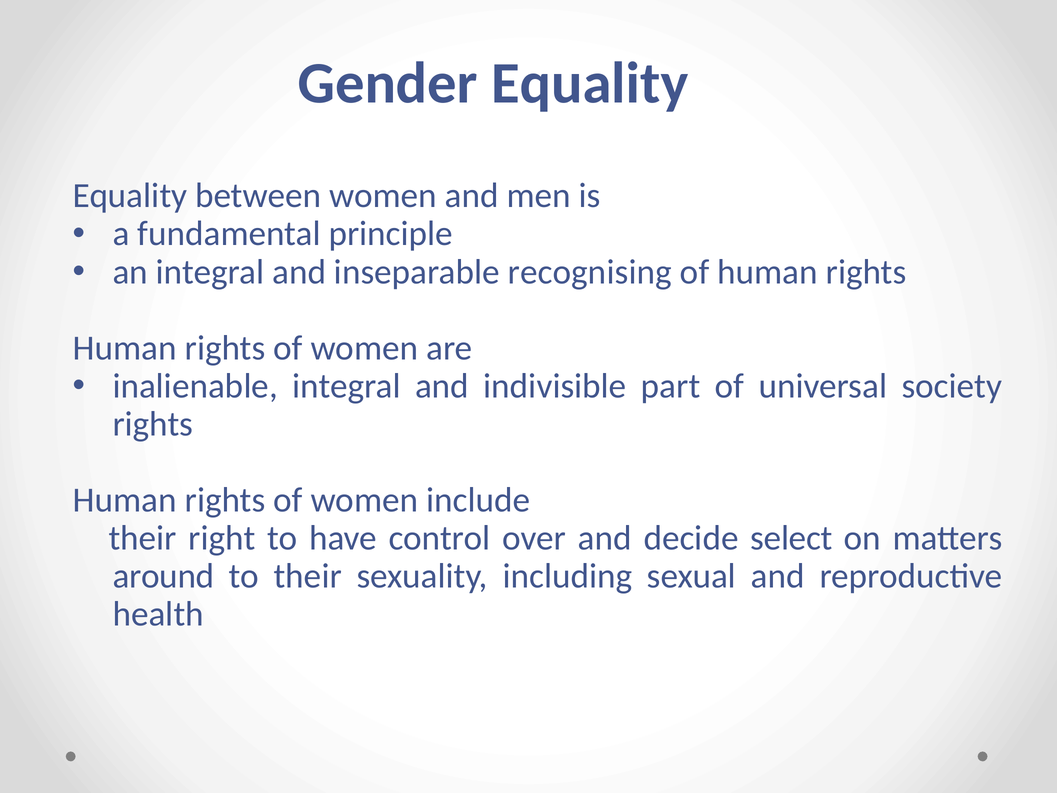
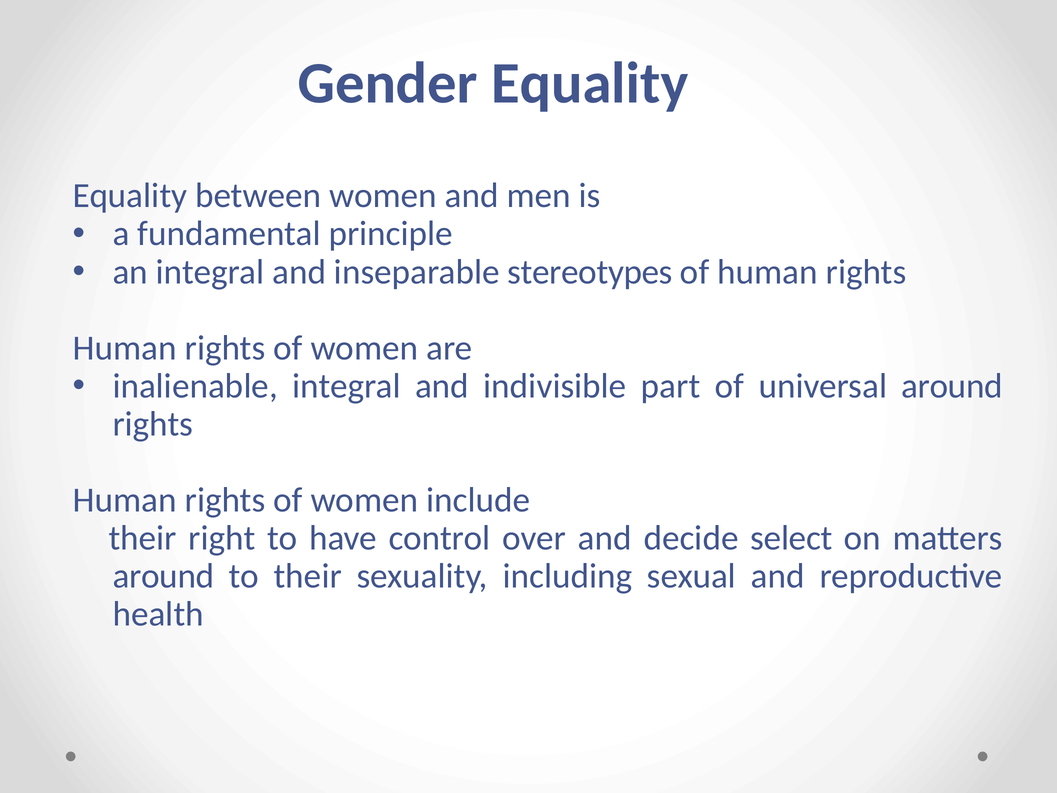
recognising: recognising -> stereotypes
universal society: society -> around
